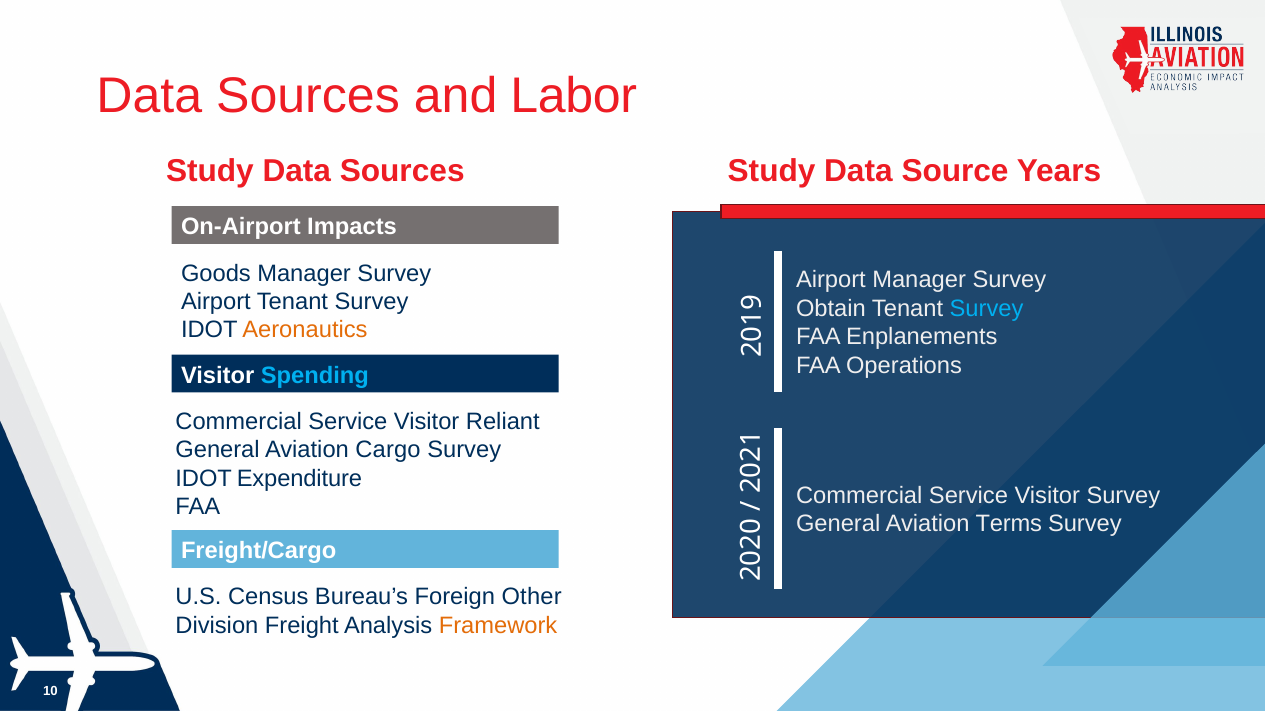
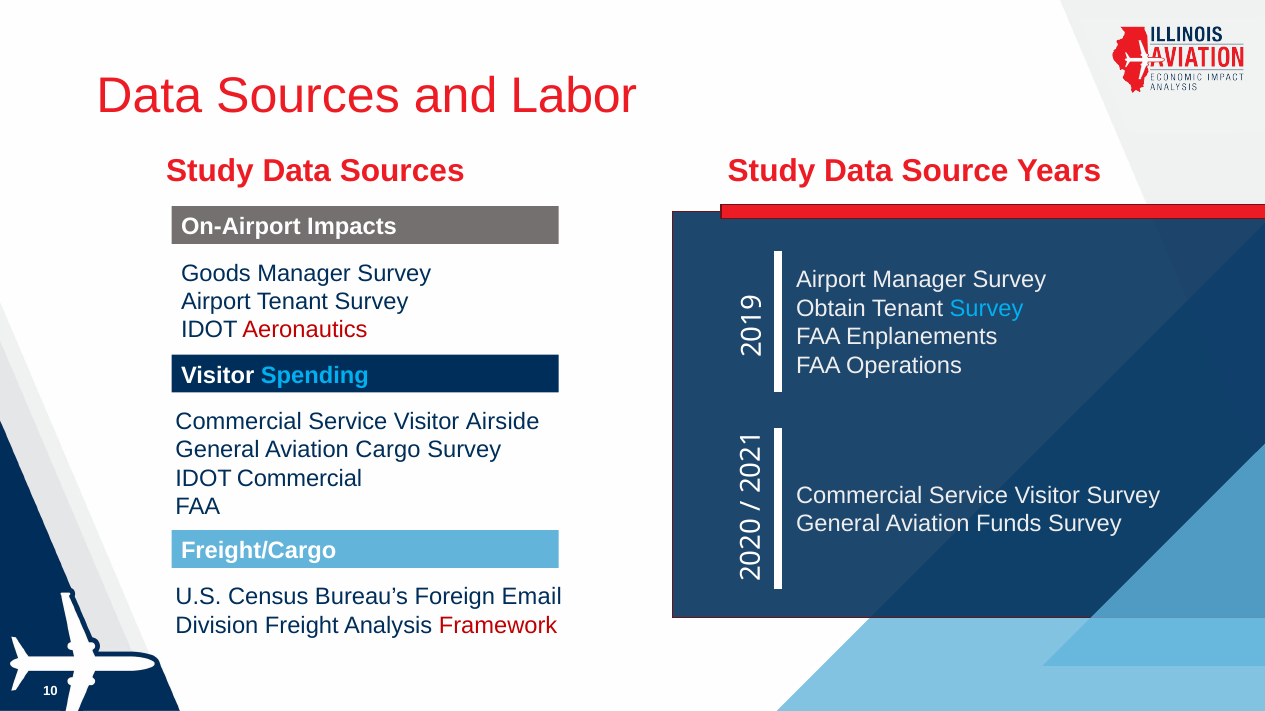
Aeronautics colour: orange -> red
Reliant: Reliant -> Airside
IDOT Expenditure: Expenditure -> Commercial
Terms: Terms -> Funds
Other: Other -> Email
Framework colour: orange -> red
